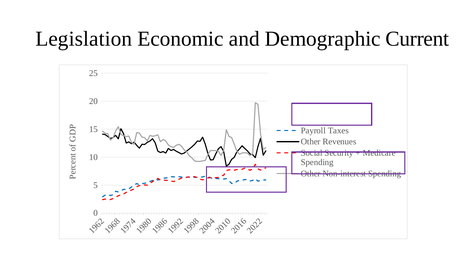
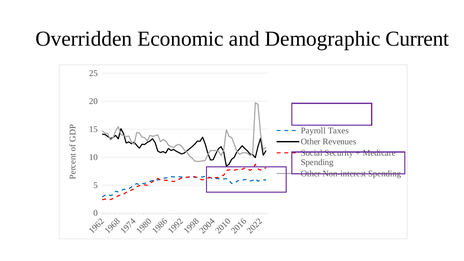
Legislation: Legislation -> Overridden
